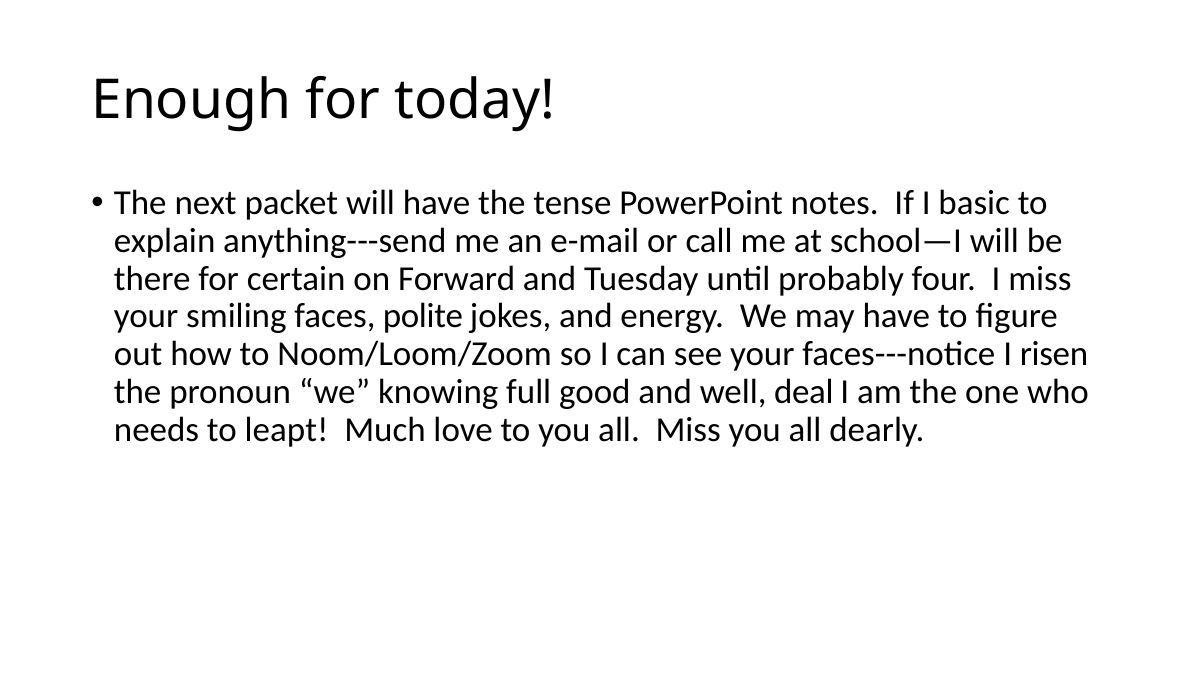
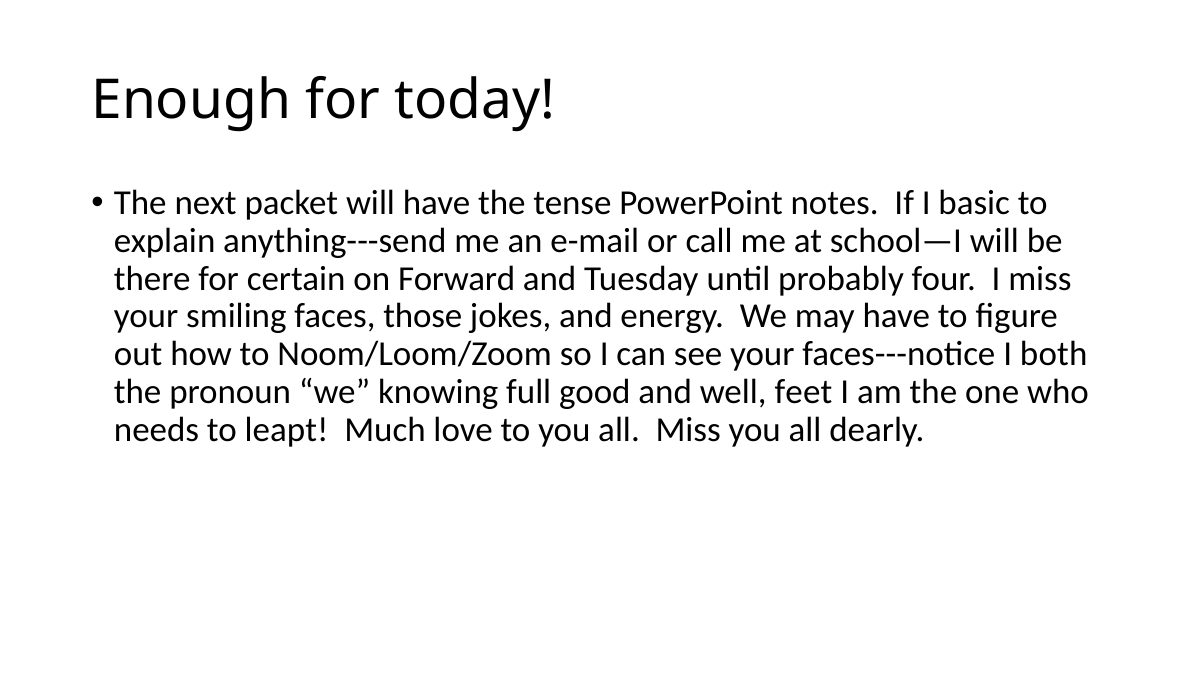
polite: polite -> those
risen: risen -> both
deal: deal -> feet
